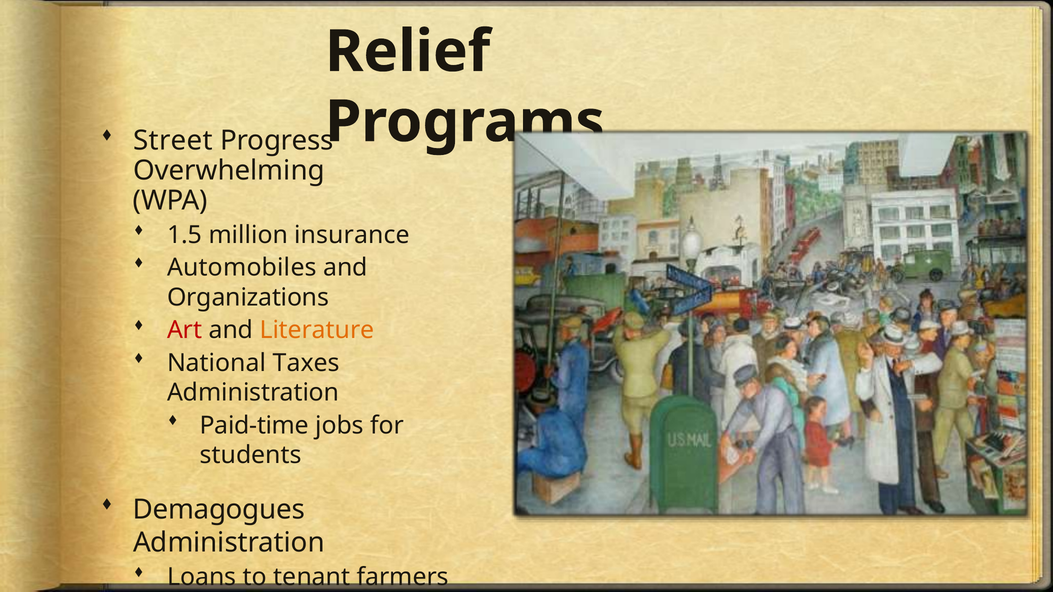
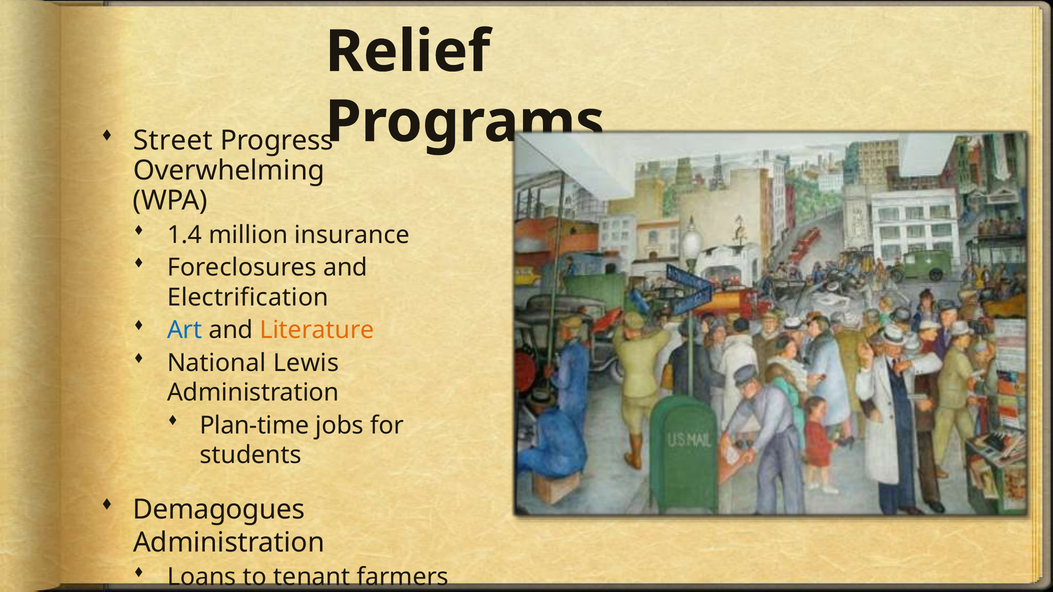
1.5: 1.5 -> 1.4
Automobiles: Automobiles -> Foreclosures
Organizations: Organizations -> Electrification
Art colour: red -> blue
Taxes: Taxes -> Lewis
Paid-time: Paid-time -> Plan-time
